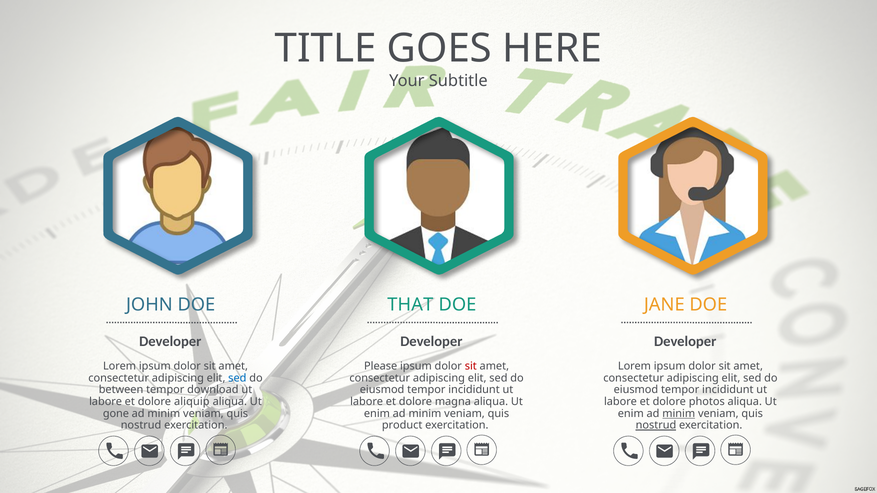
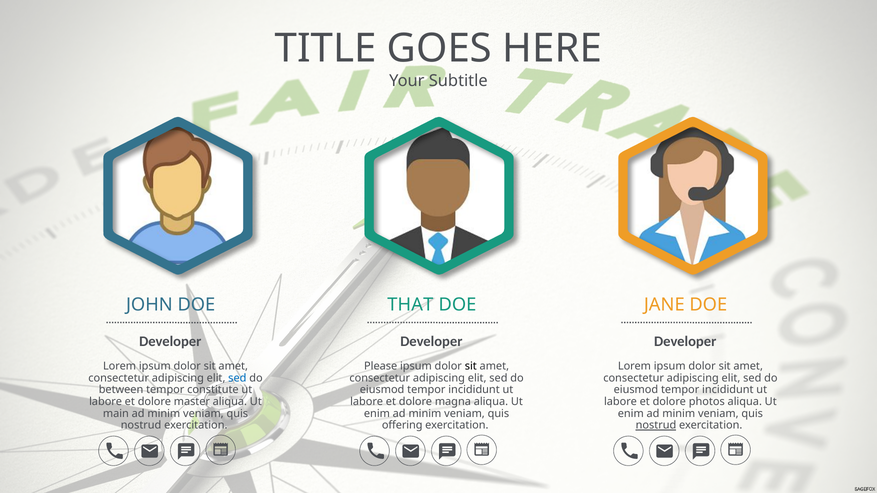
sit at (471, 366) colour: red -> black
download: download -> constitute
aliquip: aliquip -> master
gone: gone -> main
minim at (679, 414) underline: present -> none
product: product -> offering
